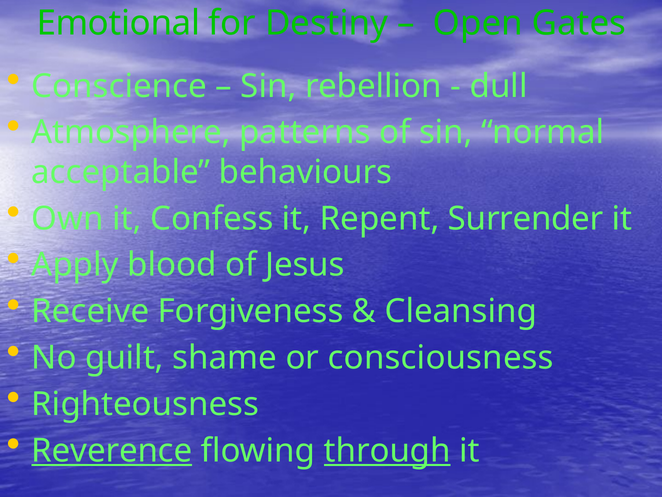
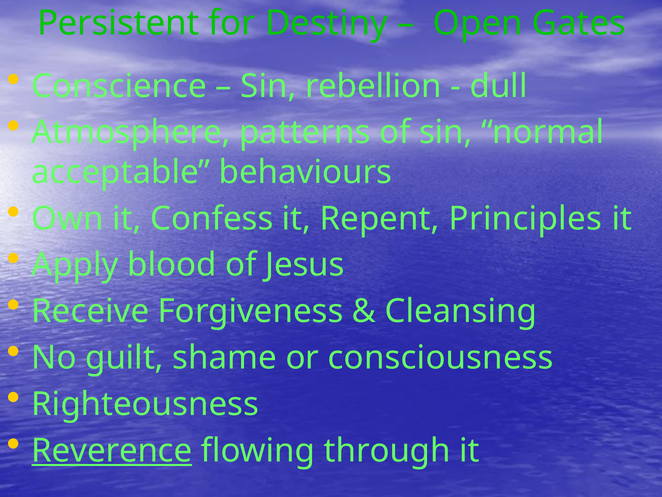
Emotional: Emotional -> Persistent
Surrender: Surrender -> Principles
through underline: present -> none
